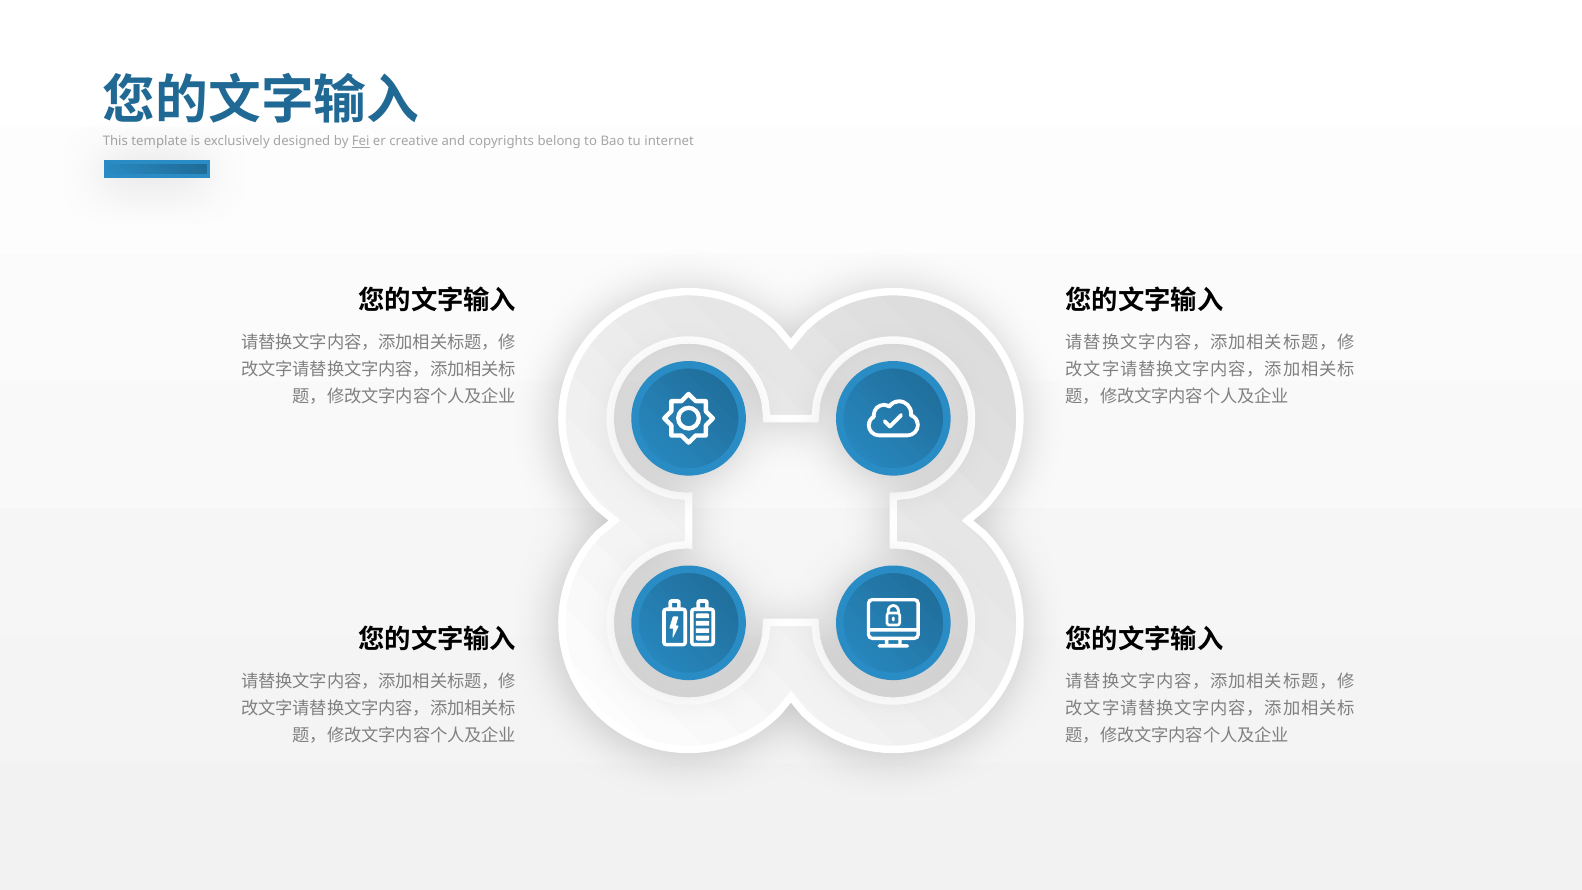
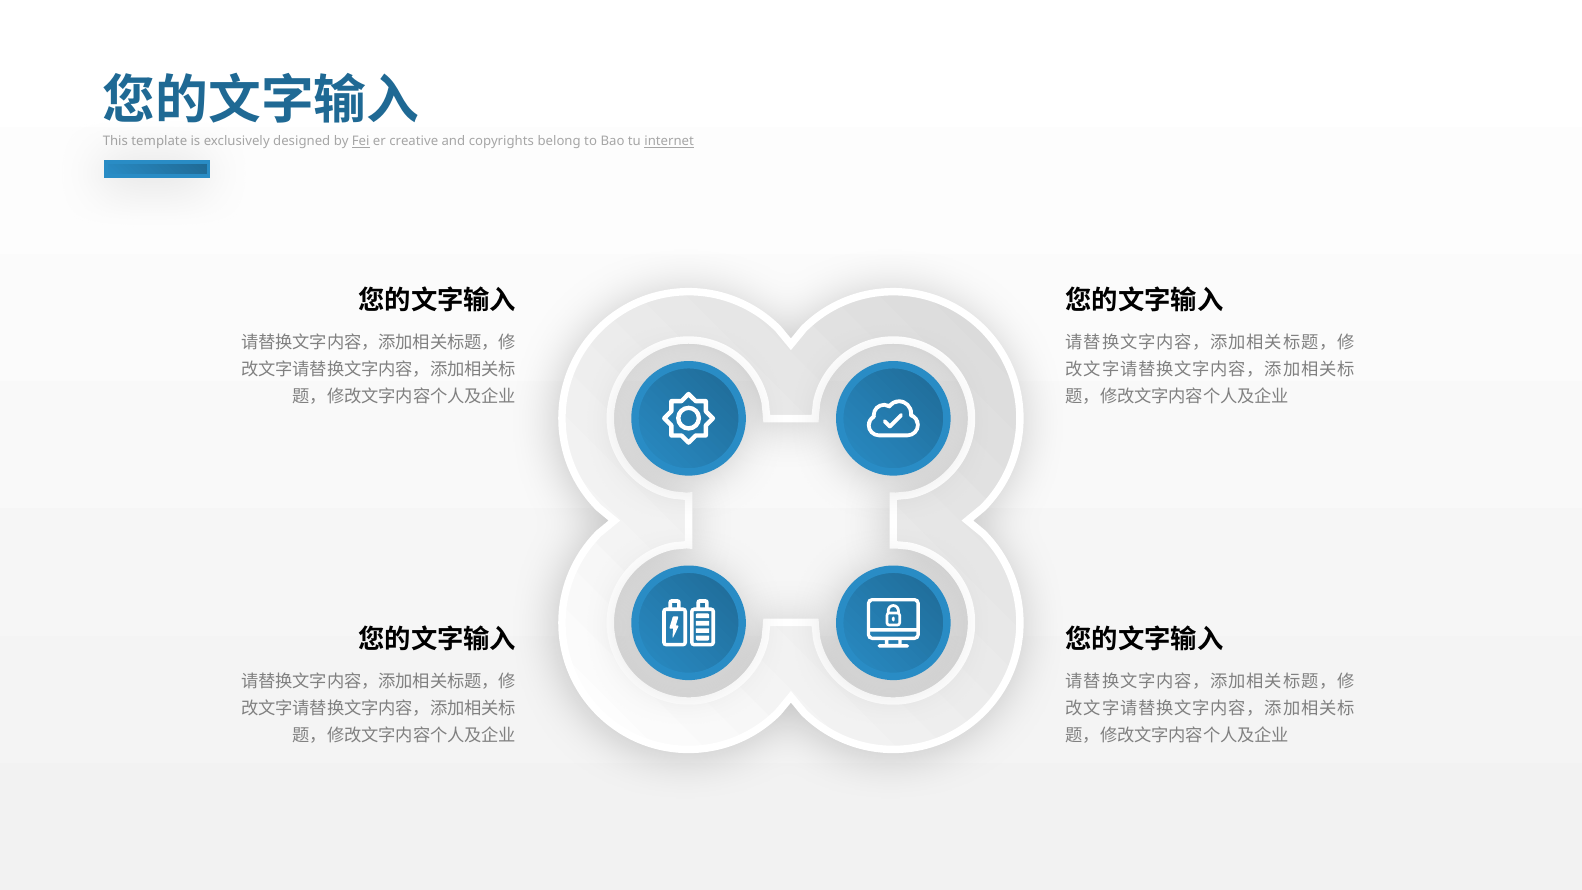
internet underline: none -> present
